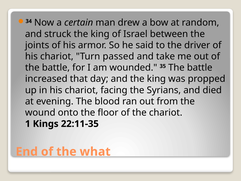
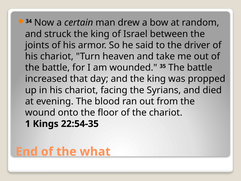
passed: passed -> heaven
22:11-35: 22:11-35 -> 22:54-35
